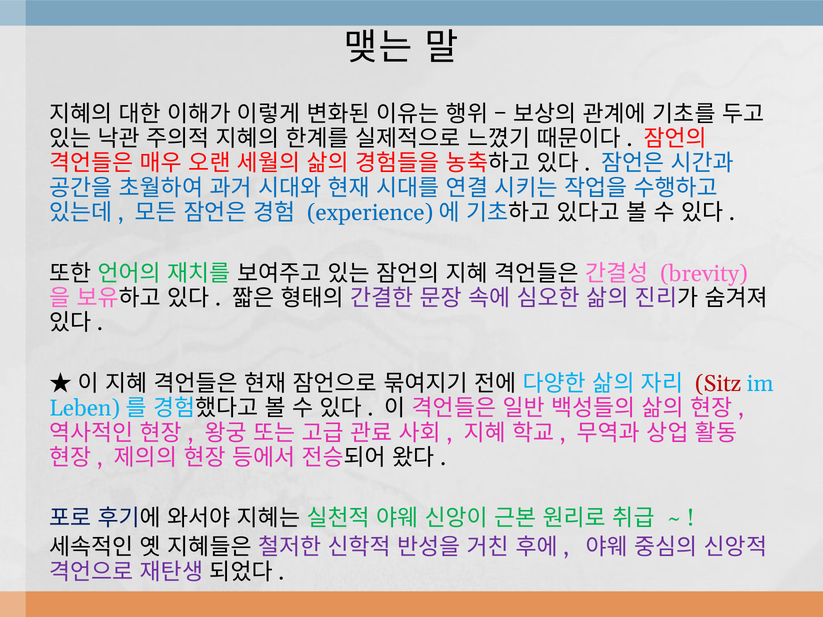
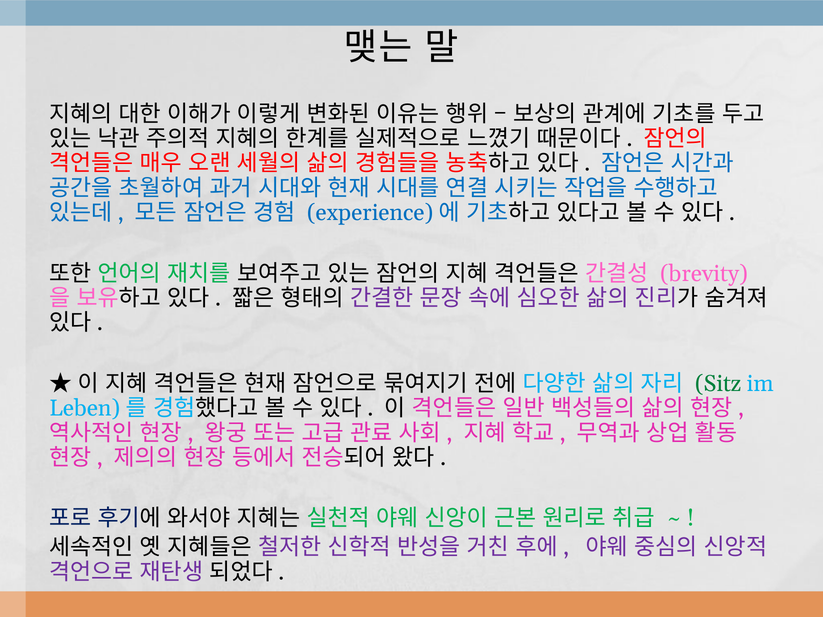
Sitz colour: red -> green
